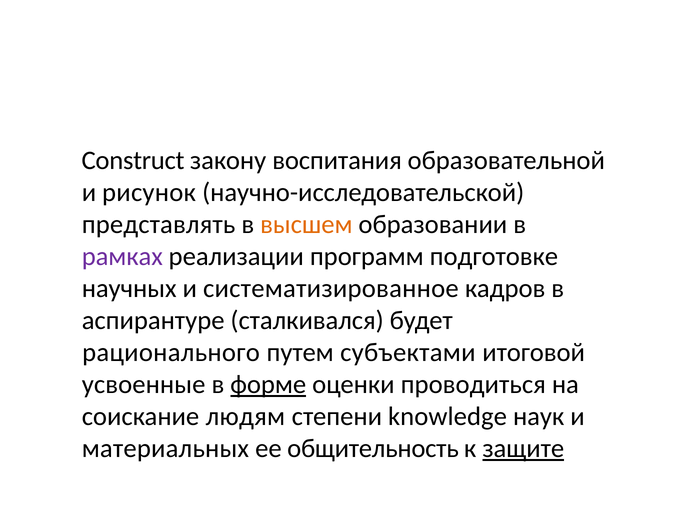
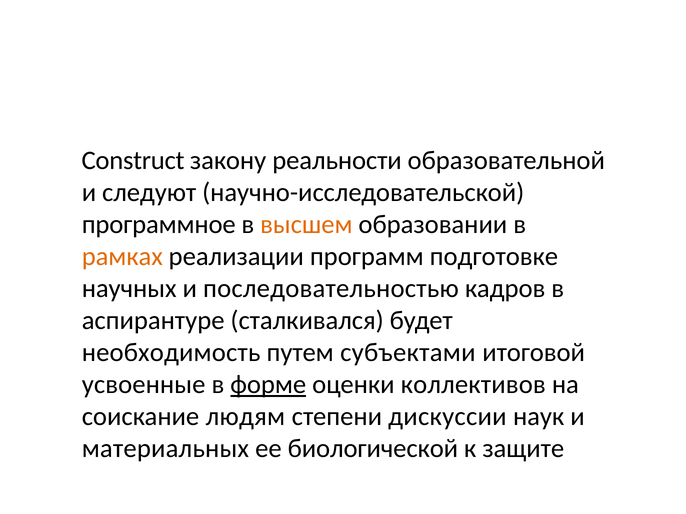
воспитания: воспитания -> реальности
рисунок: рисунок -> следуют
представлять: представлять -> программное
рамках colour: purple -> orange
систематизированное: систематизированное -> последовательностью
рационального: рационального -> необходимость
проводиться: проводиться -> коллективов
knowledge: knowledge -> дискуссии
общительность: общительность -> биологической
защите underline: present -> none
